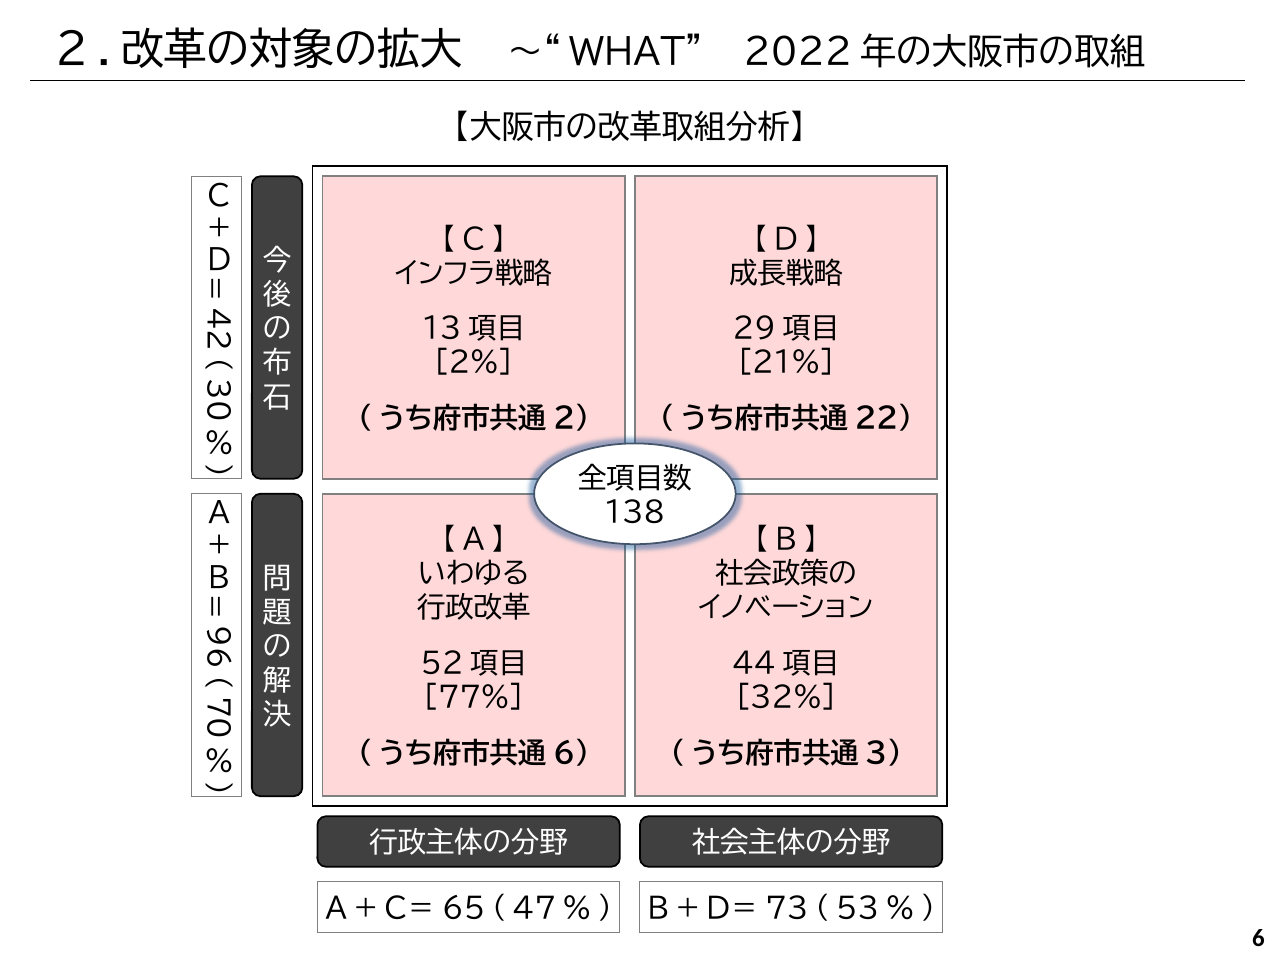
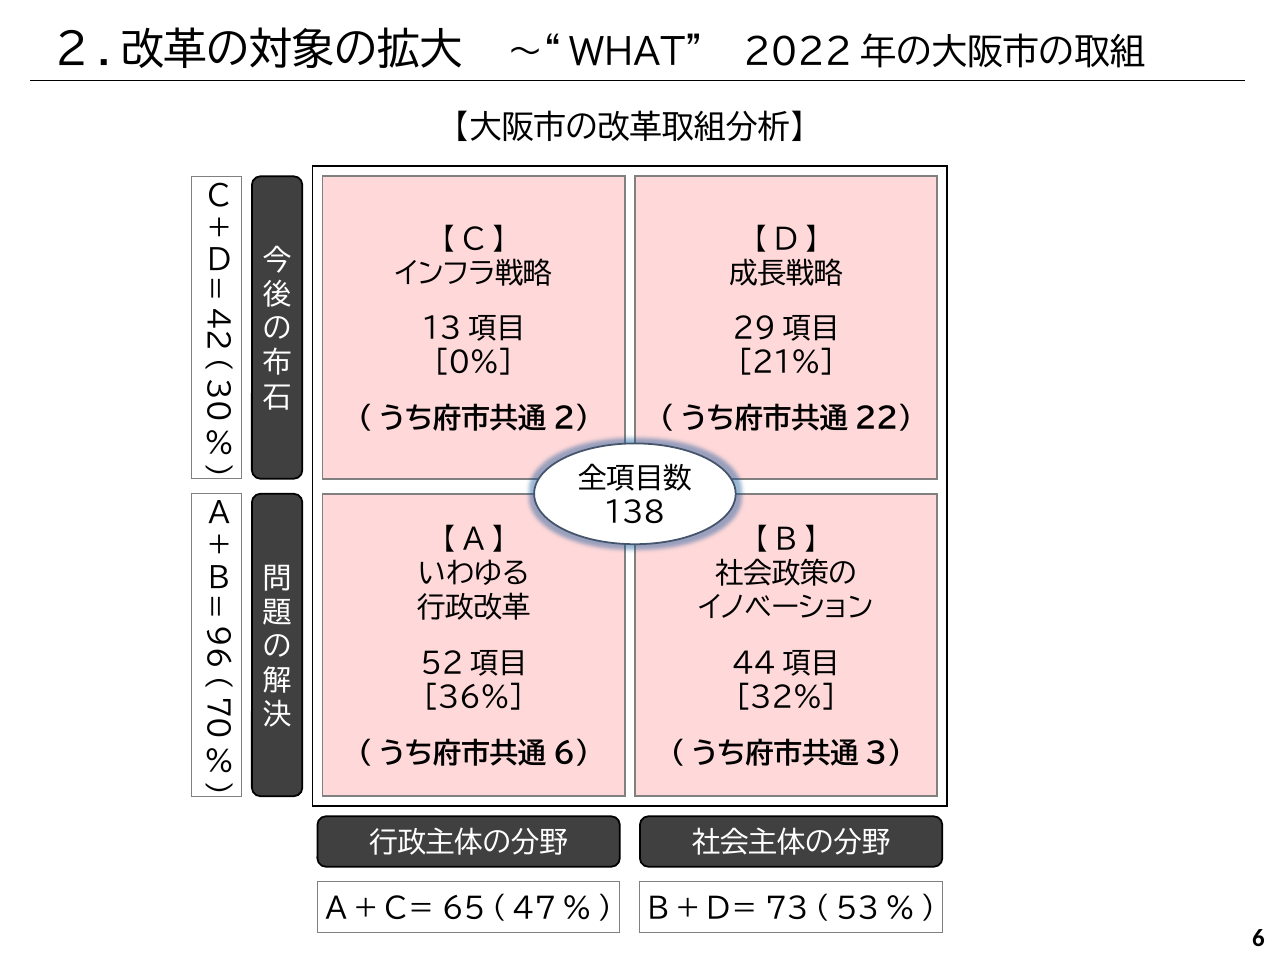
2%: 2% -> 0%
77%: 77% -> 36%
